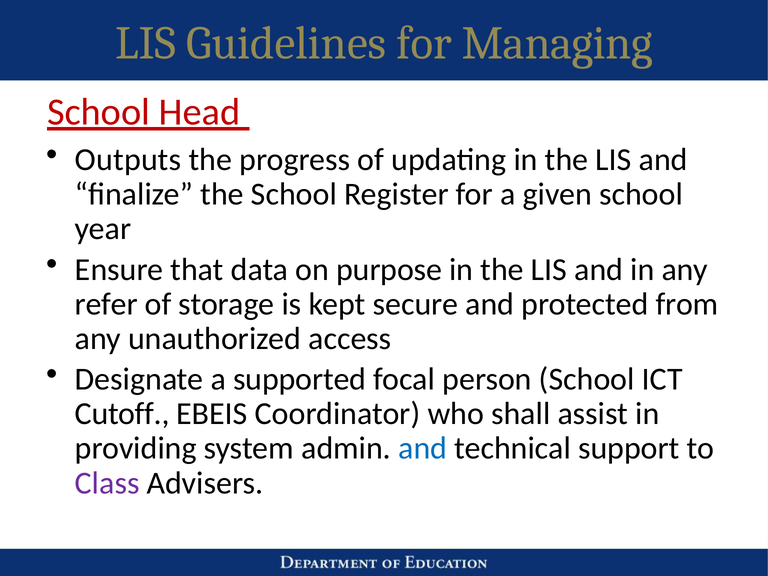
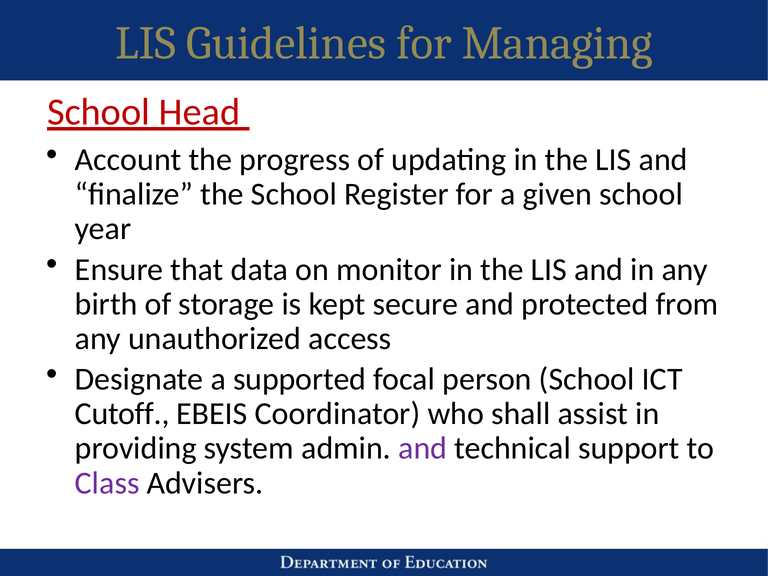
Outputs: Outputs -> Account
purpose: purpose -> monitor
refer: refer -> birth
and at (423, 448) colour: blue -> purple
